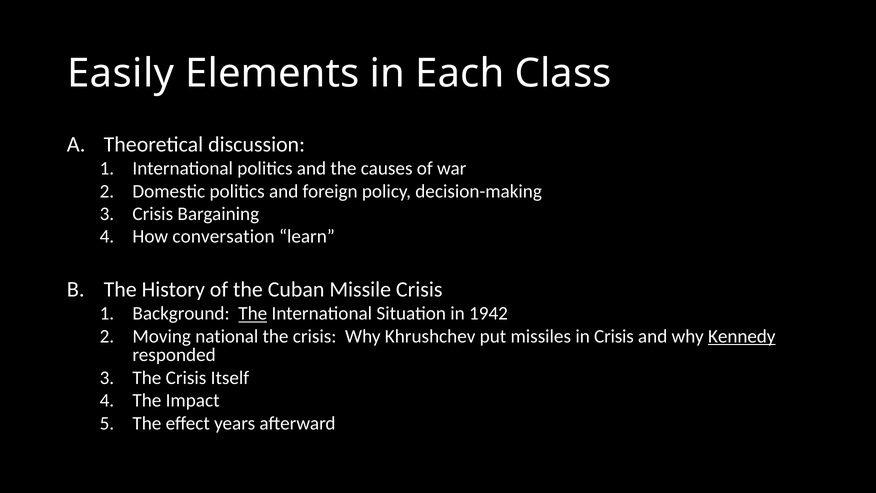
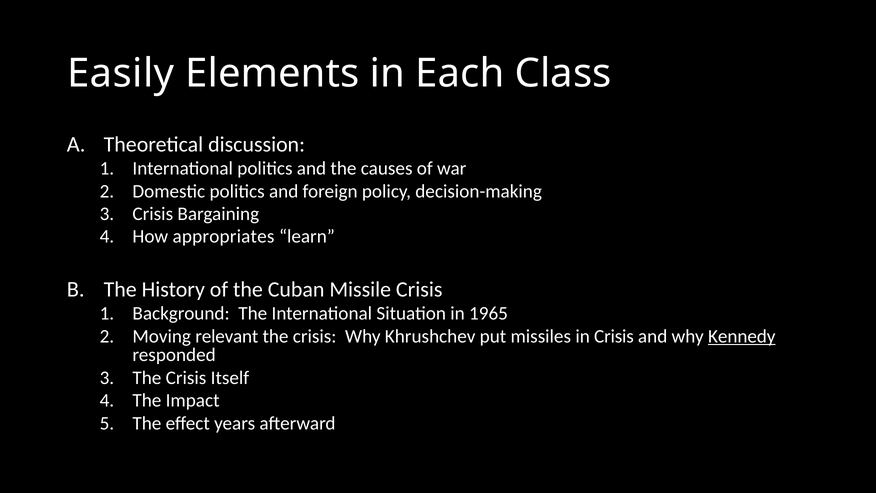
conversation: conversation -> appropriates
The at (253, 314) underline: present -> none
1942: 1942 -> 1965
national: national -> relevant
